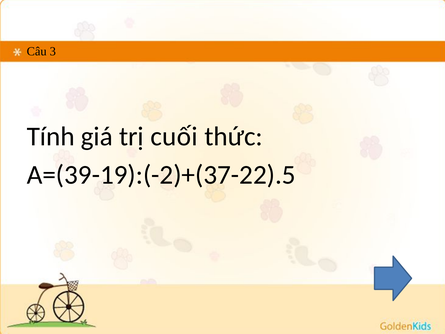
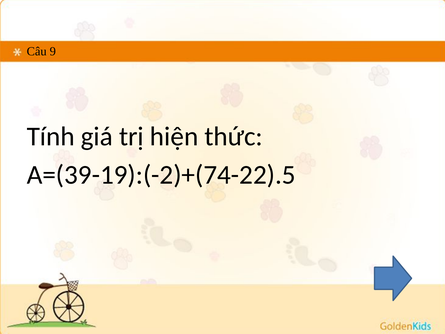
3: 3 -> 9
cuối: cuối -> hiện
A=(39-19):(-2)+(37-22).5: A=(39-19):(-2)+(37-22).5 -> A=(39-19):(-2)+(74-22).5
